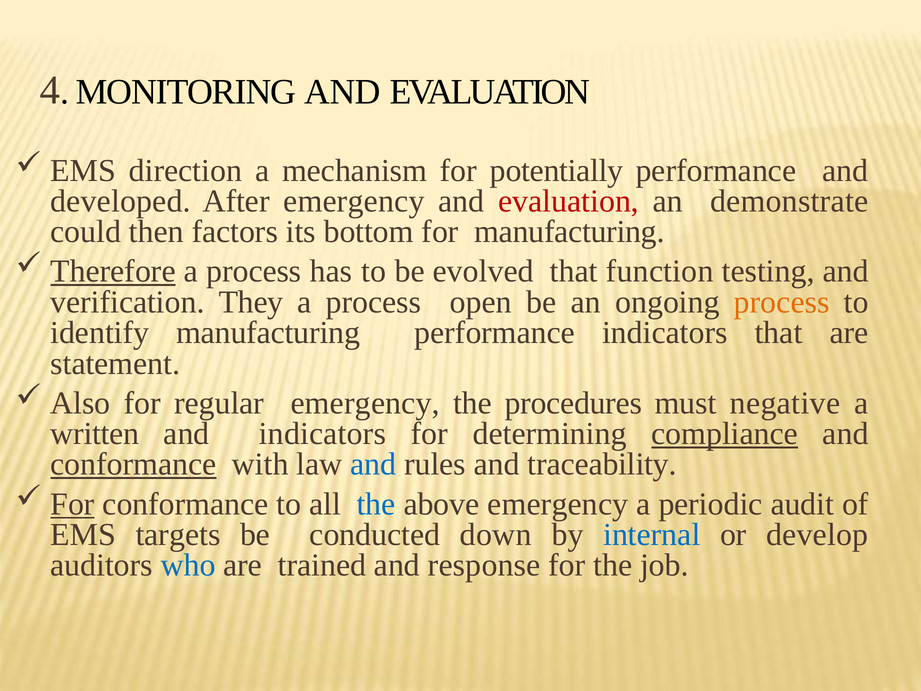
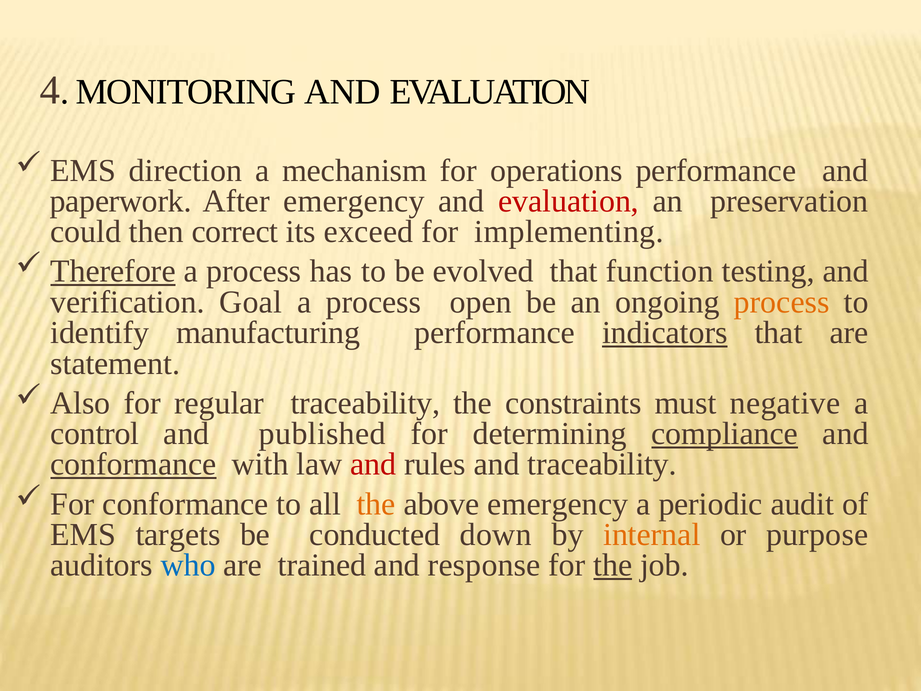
potentially: potentially -> operations
developed: developed -> paperwork
demonstrate: demonstrate -> preservation
factors: factors -> correct
bottom: bottom -> exceed
for manufacturing: manufacturing -> implementing
They: They -> Goal
indicators at (665, 333) underline: none -> present
regular emergency: emergency -> traceability
procedures: procedures -> constraints
written: written -> control
and indicators: indicators -> published
and at (373, 464) colour: blue -> red
For at (73, 504) underline: present -> none
the at (376, 504) colour: blue -> orange
internal colour: blue -> orange
develop: develop -> purpose
the at (613, 565) underline: none -> present
